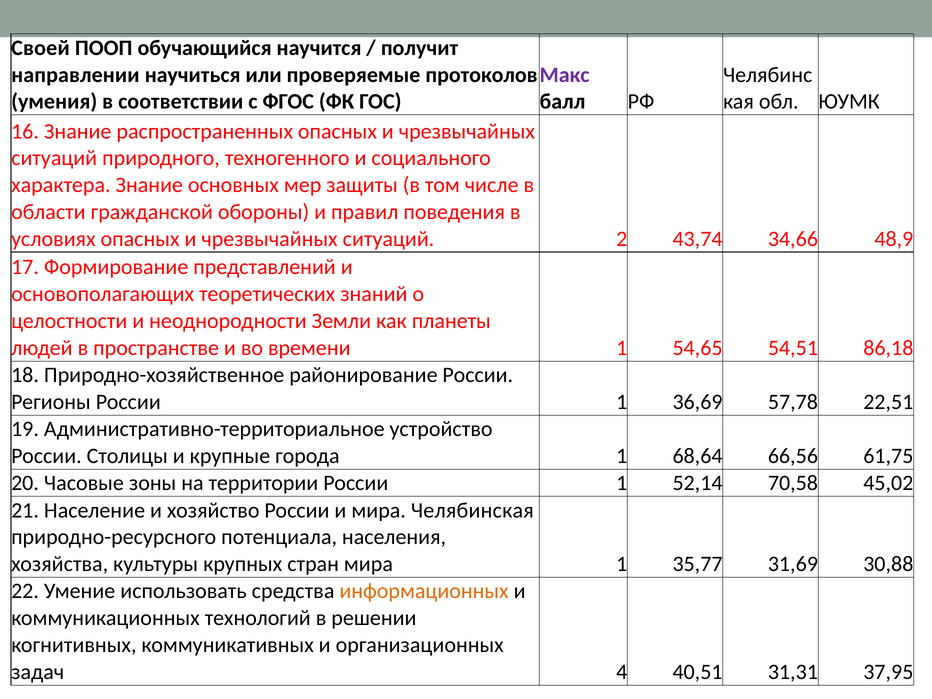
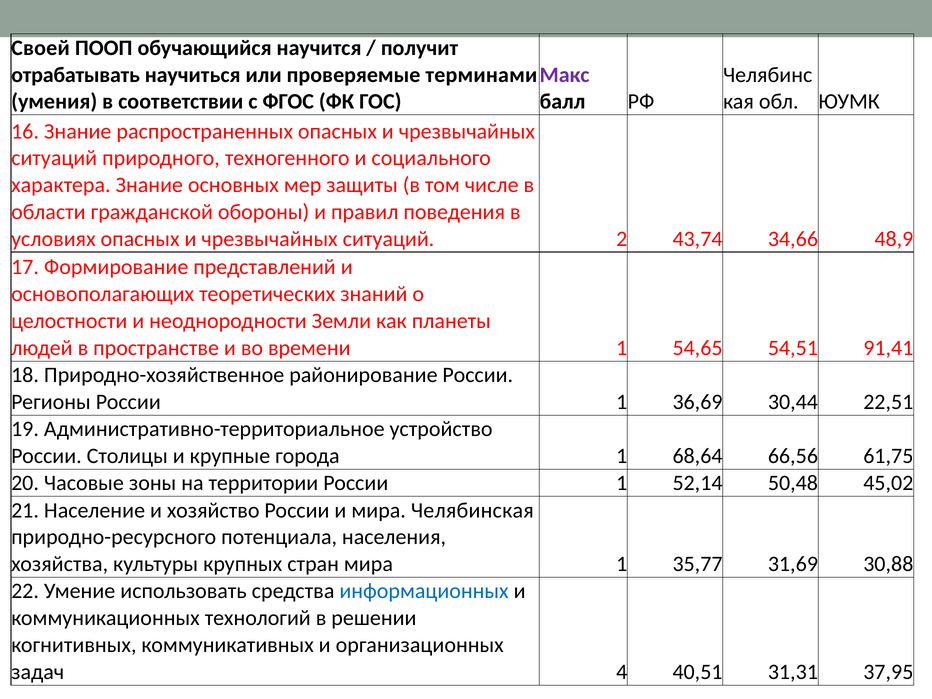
направлении: направлении -> отрабатывать
протоколов: протоколов -> терминами
86,18: 86,18 -> 91,41
57,78: 57,78 -> 30,44
70,58: 70,58 -> 50,48
информационных colour: orange -> blue
